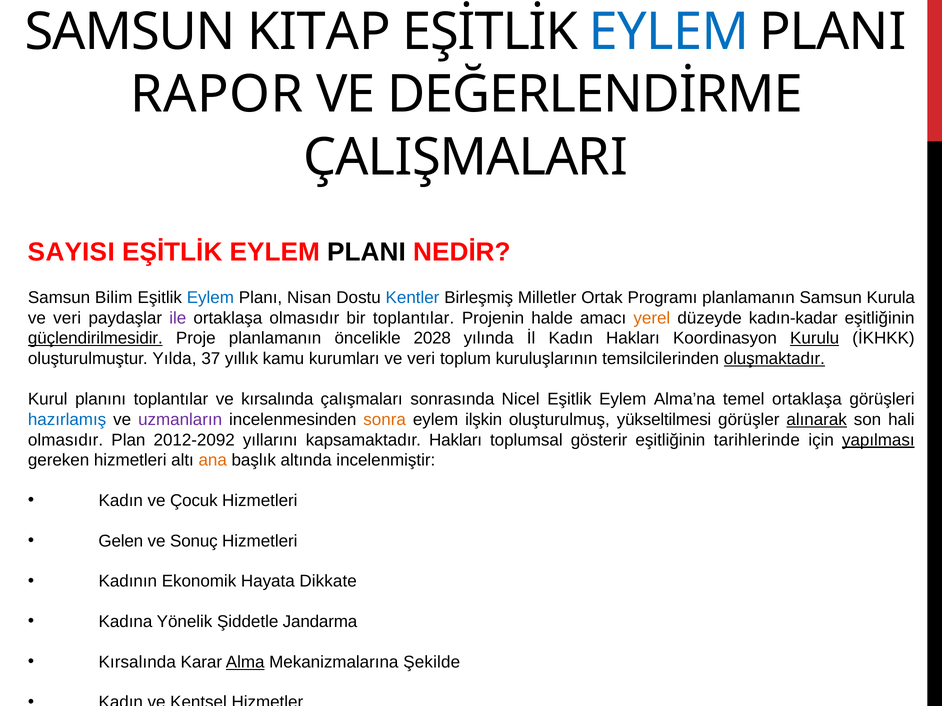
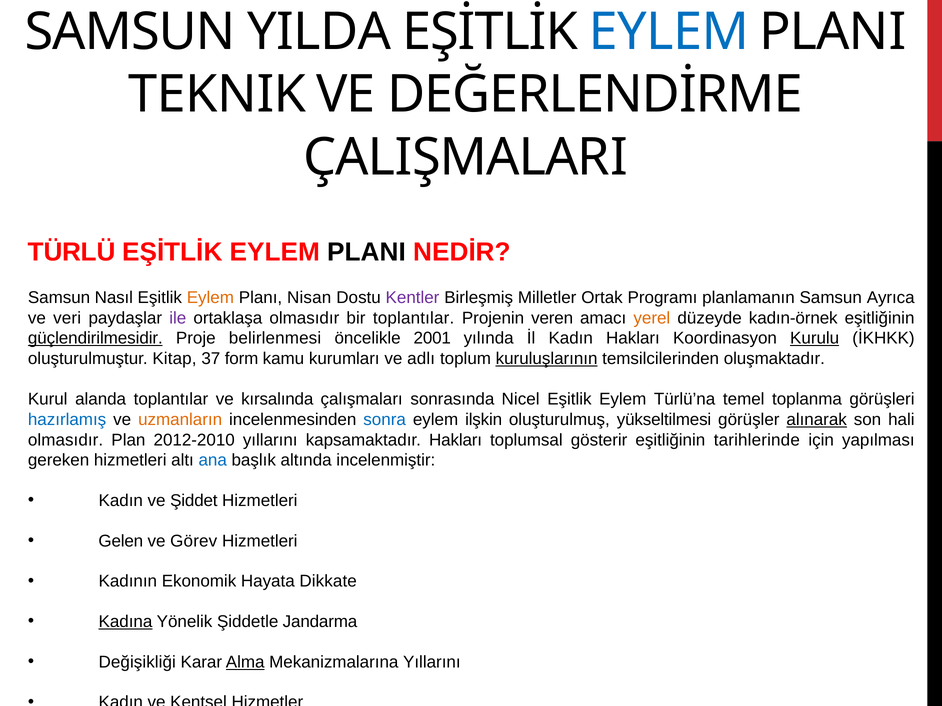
KITAP: KITAP -> YILDA
RAPOR: RAPOR -> TEKNIK
SAYISI: SAYISI -> TÜRLÜ
Bilim: Bilim -> Nasıl
Eylem at (210, 298) colour: blue -> orange
Kentler colour: blue -> purple
Kurula: Kurula -> Ayrıca
halde: halde -> veren
kadın-kadar: kadın-kadar -> kadın-örnek
Proje planlamanın: planlamanın -> belirlenmesi
2028: 2028 -> 2001
Yılda: Yılda -> Kitap
yıllık: yıllık -> form
kurumları ve veri: veri -> adlı
kuruluşlarının underline: none -> present
oluşmaktadır underline: present -> none
planını: planını -> alanda
Alma’na: Alma’na -> Türlü’na
temel ortaklaşa: ortaklaşa -> toplanma
uzmanların colour: purple -> orange
sonra colour: orange -> blue
2012-2092: 2012-2092 -> 2012-2010
yapılması underline: present -> none
ana colour: orange -> blue
Çocuk: Çocuk -> Şiddet
Sonuç: Sonuç -> Görev
Kadına underline: none -> present
Kırsalında at (137, 662): Kırsalında -> Değişikliği
Mekanizmalarına Şekilde: Şekilde -> Yıllarını
